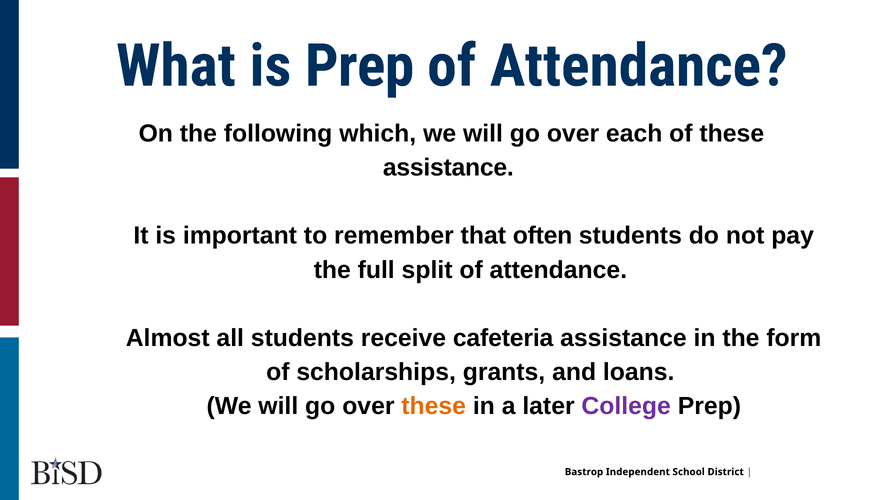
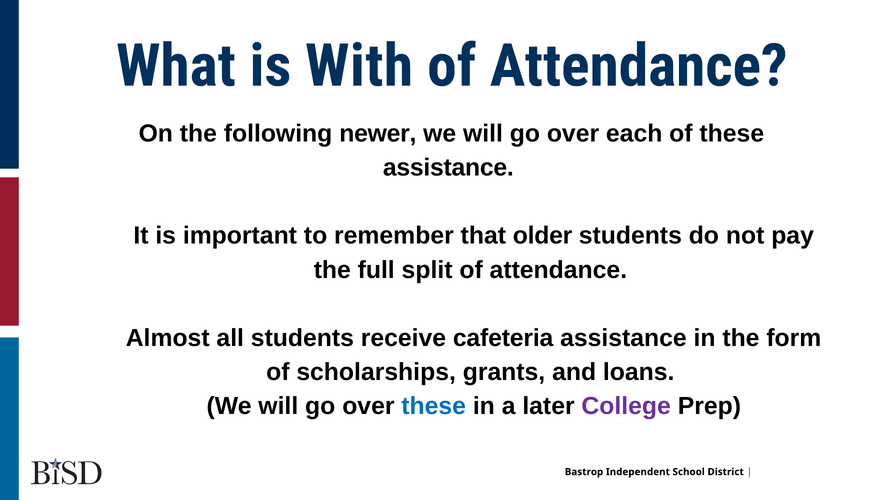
is Prep: Prep -> With
which: which -> newer
often: often -> older
these at (434, 407) colour: orange -> blue
